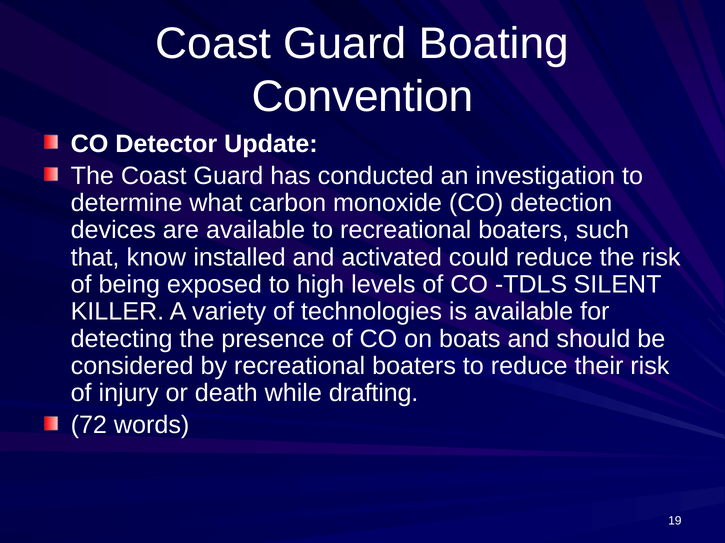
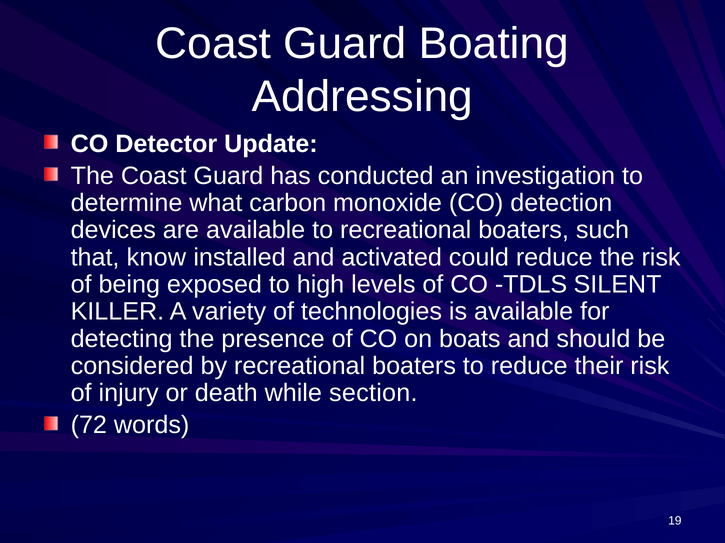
Convention: Convention -> Addressing
drafting: drafting -> section
